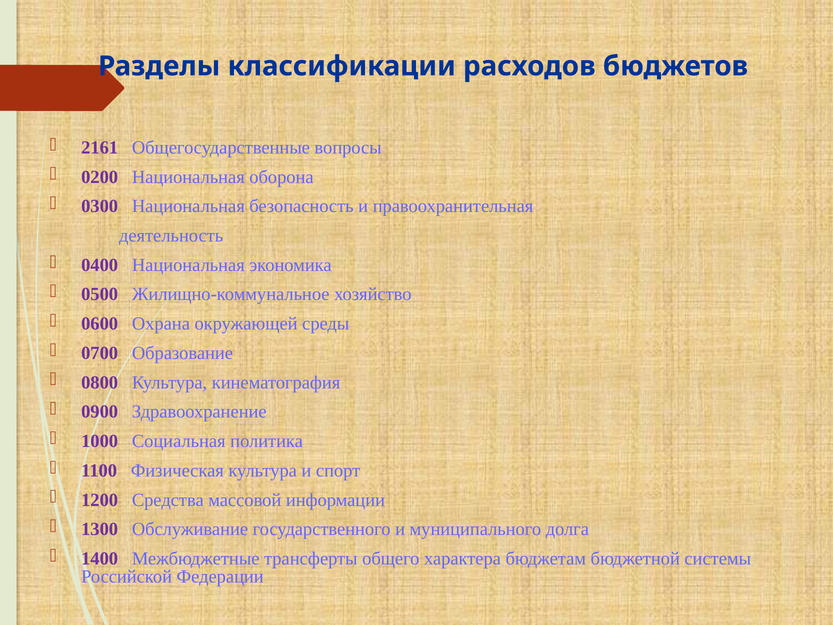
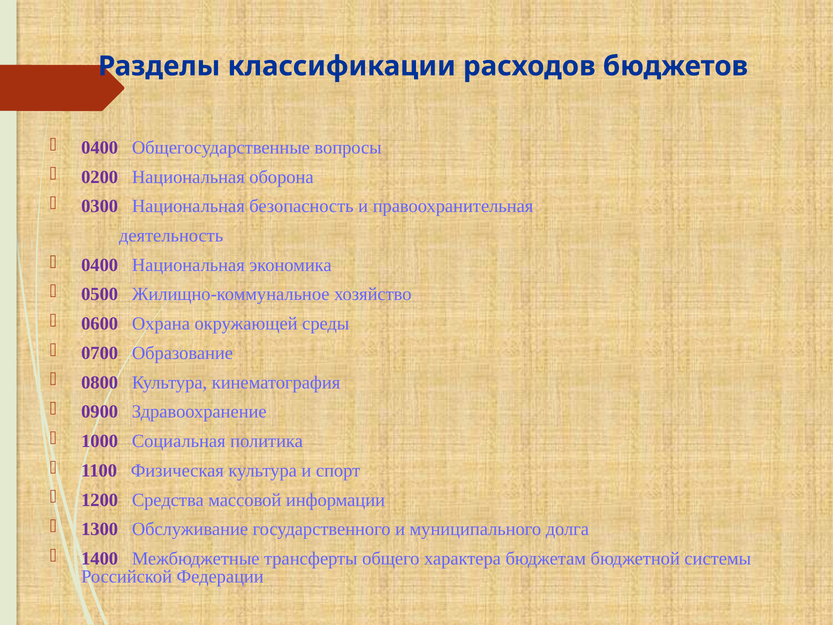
2161 at (100, 147): 2161 -> 0400
